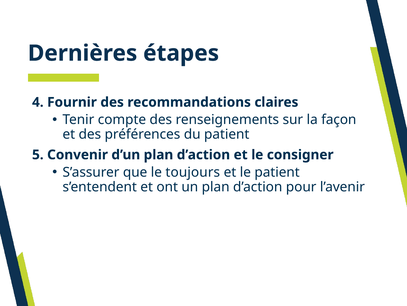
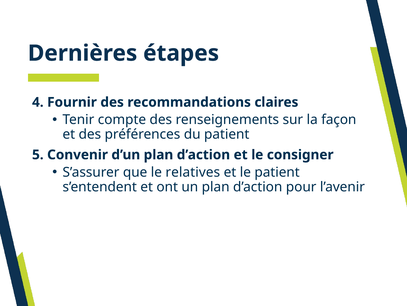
toujours: toujours -> relatives
